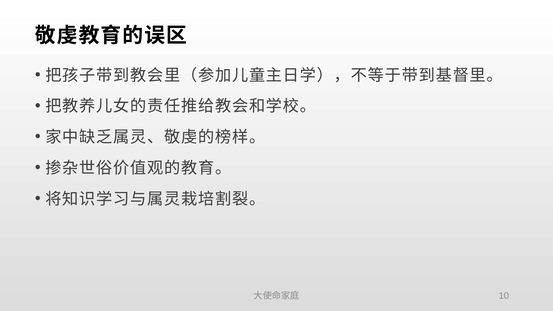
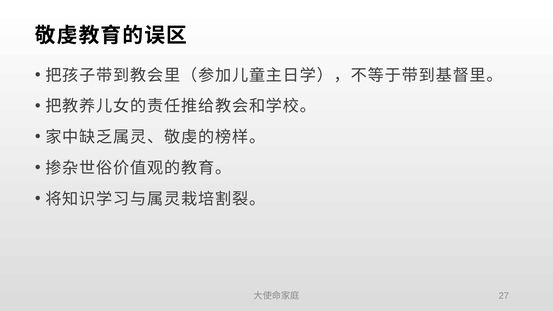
10: 10 -> 27
